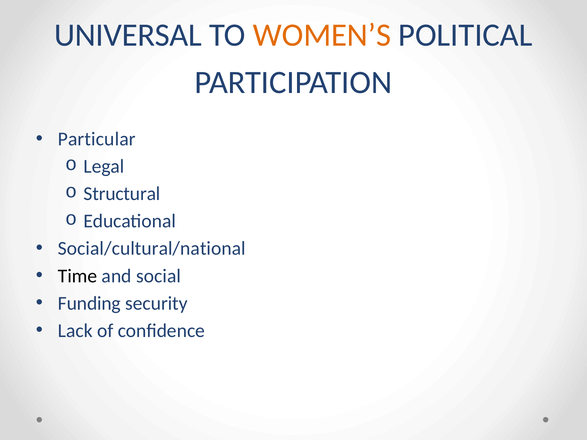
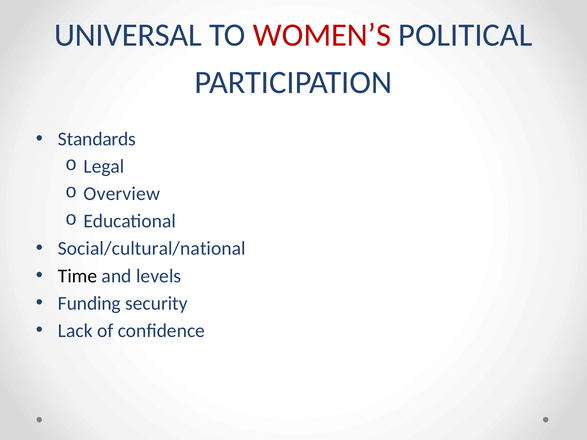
WOMEN’S colour: orange -> red
Particular: Particular -> Standards
Structural: Structural -> Overview
social: social -> levels
